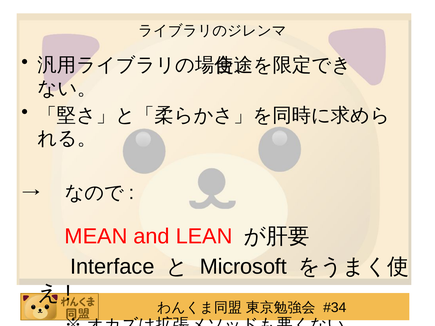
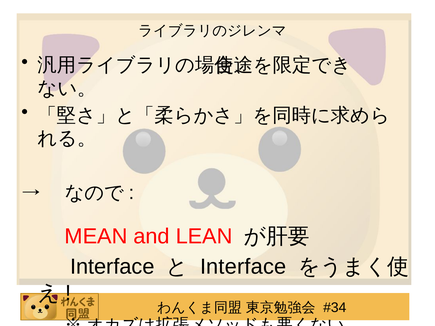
Microsoft at (243, 267): Microsoft -> Interface
